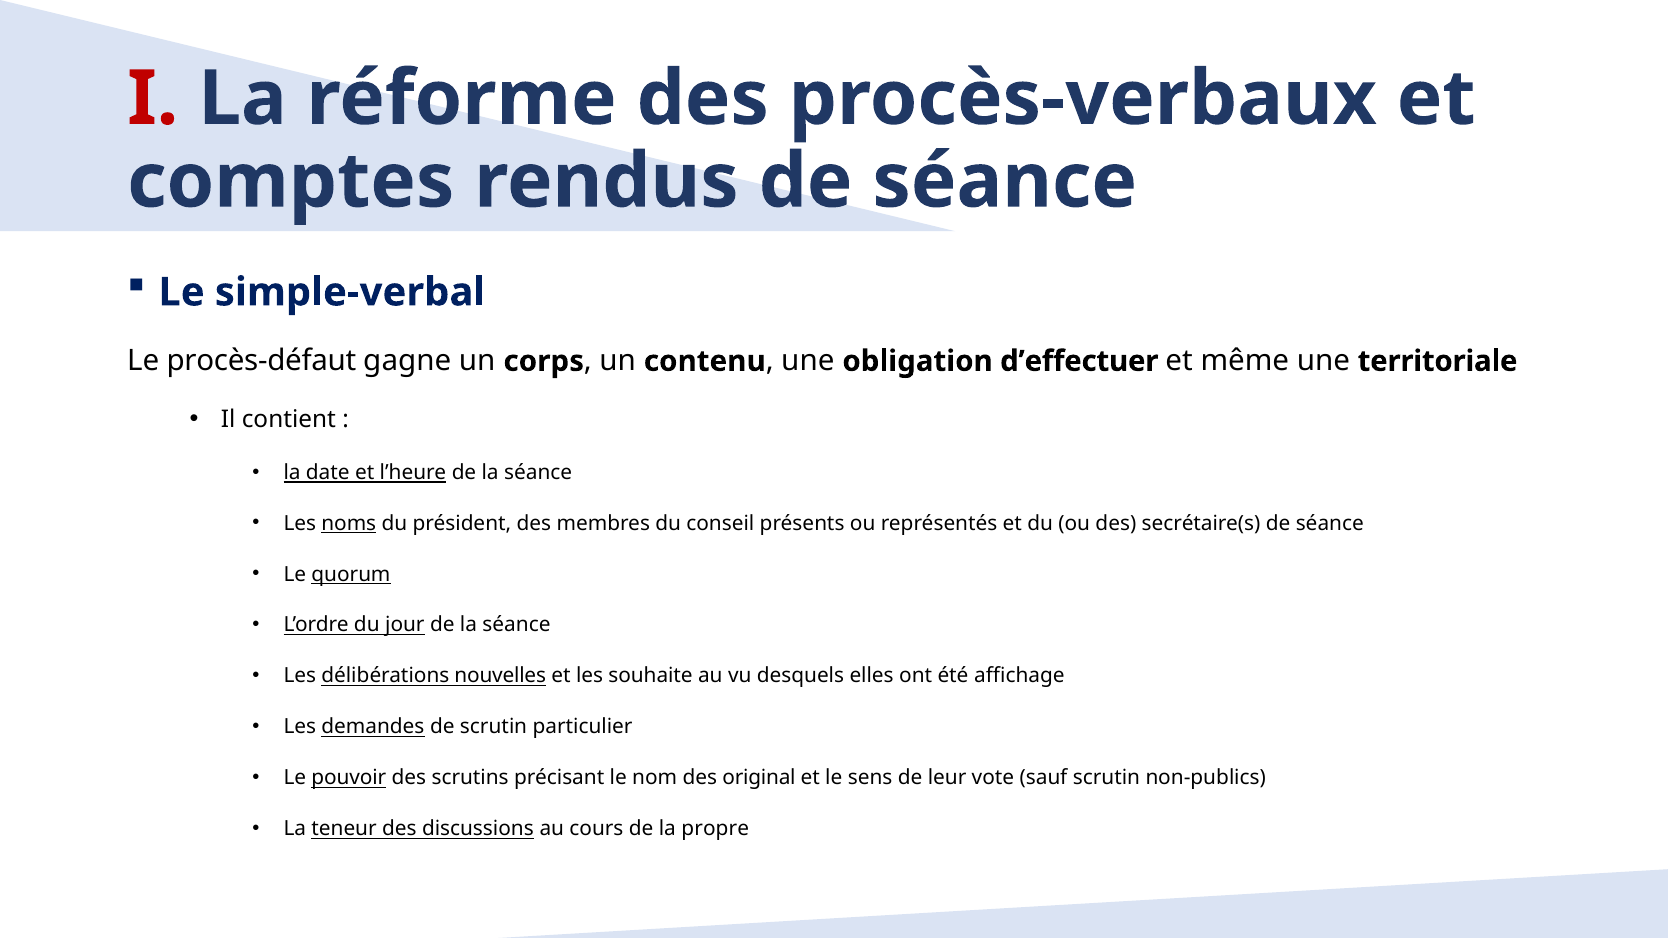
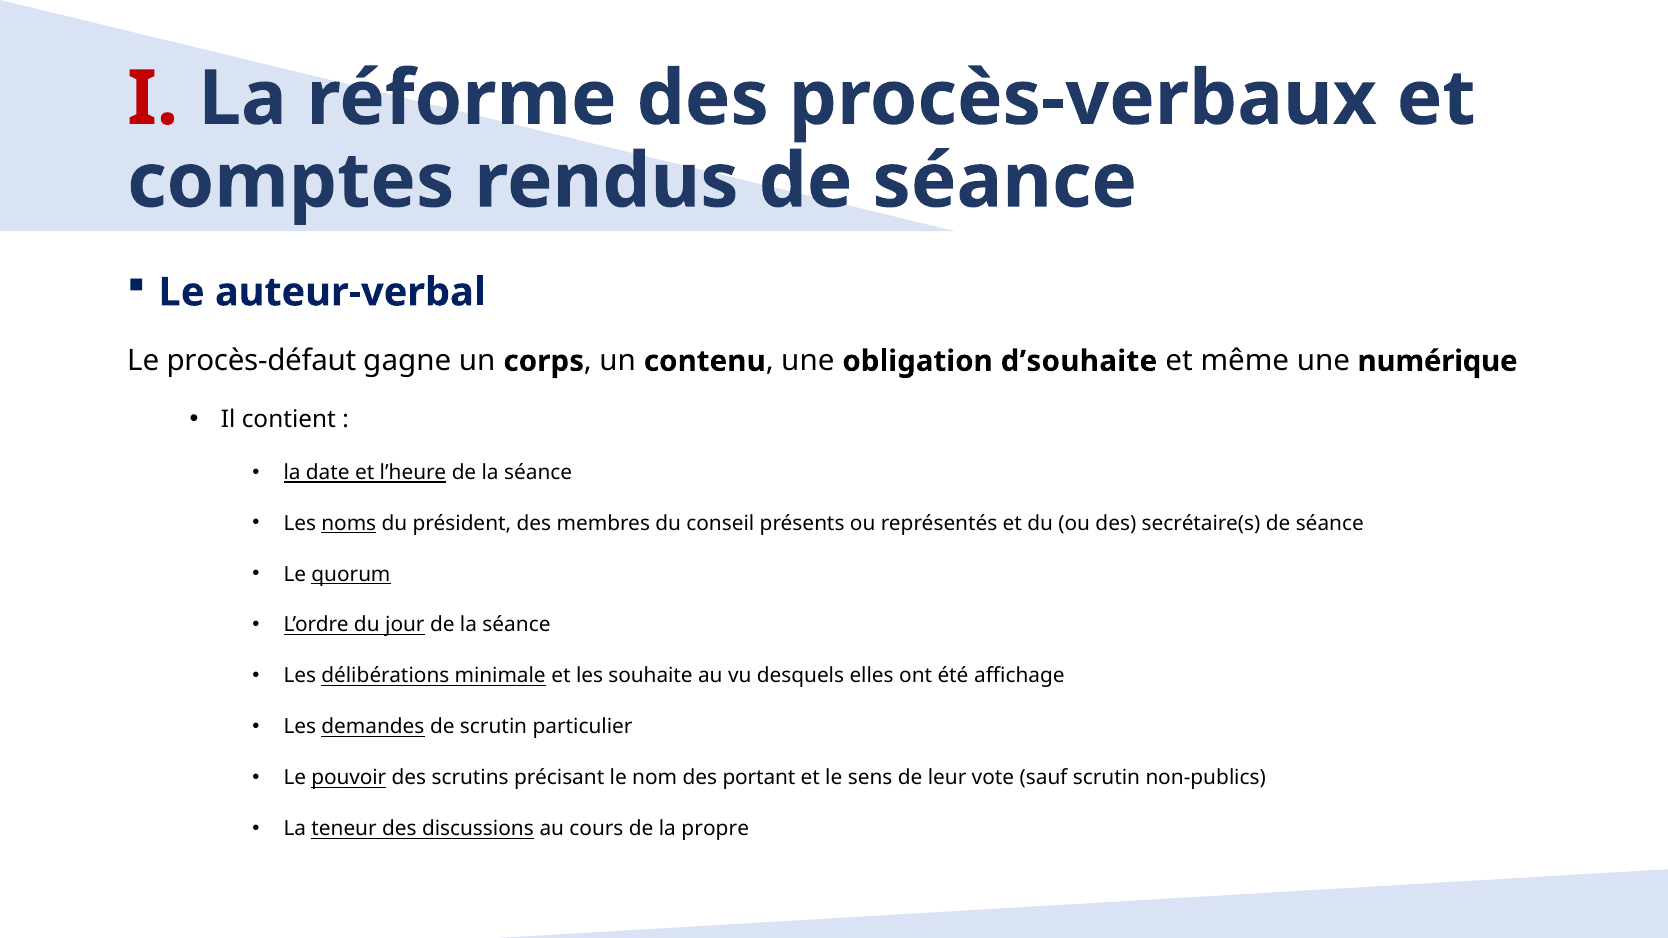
simple-verbal: simple-verbal -> auteur-verbal
d’effectuer: d’effectuer -> d’souhaite
territoriale: territoriale -> numérique
nouvelles: nouvelles -> minimale
original: original -> portant
